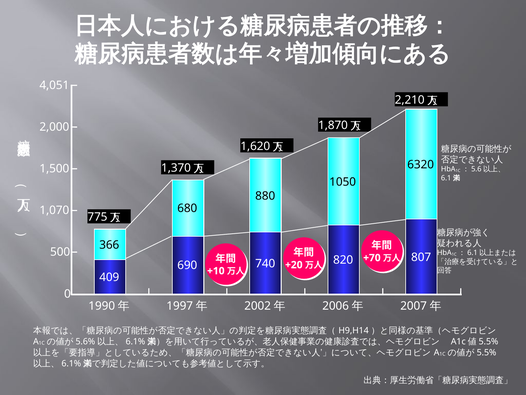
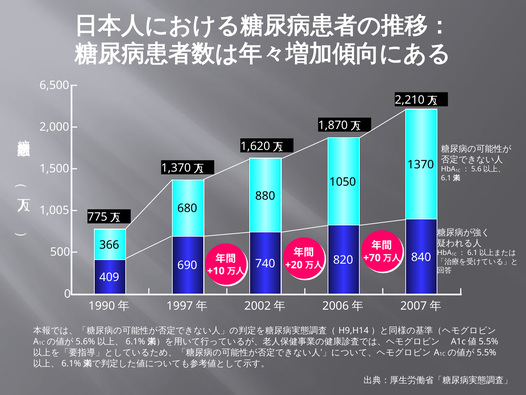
4,051: 4,051 -> 6,500
6320: 6320 -> 1370
1,070: 1,070 -> 1,005
807: 807 -> 840
